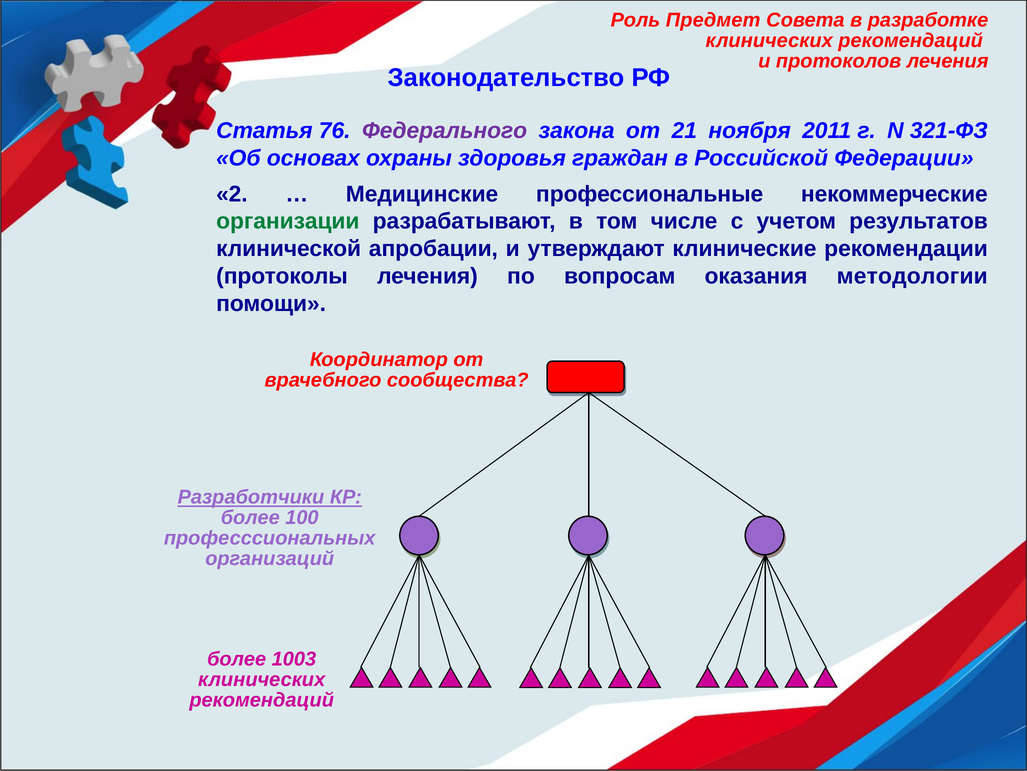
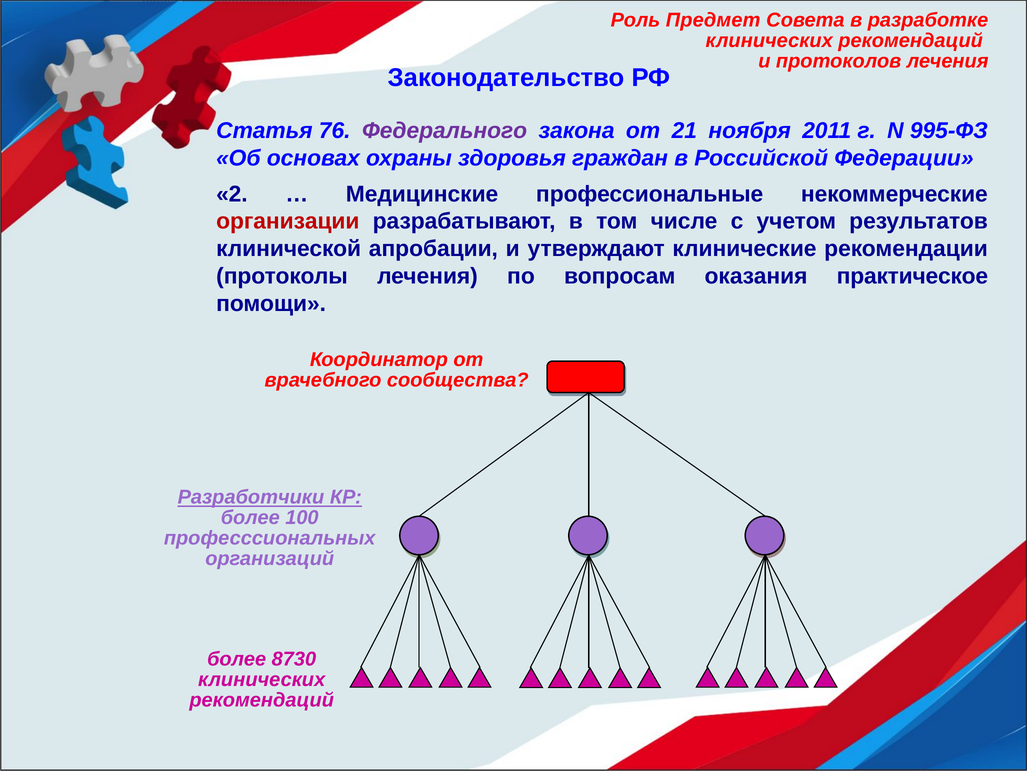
321-ФЗ: 321-ФЗ -> 995-ФЗ
организации colour: green -> red
методологии: методологии -> практическое
1003: 1003 -> 8730
